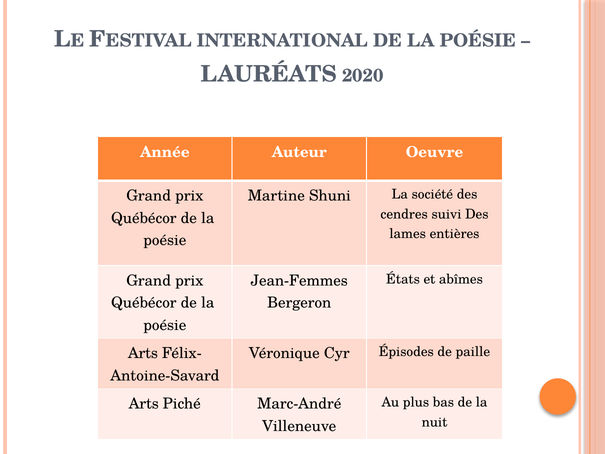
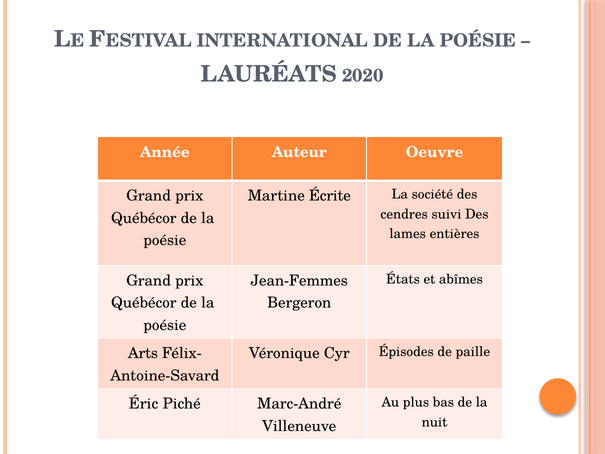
Shuni: Shuni -> Écrite
Arts at (144, 404): Arts -> Éric
